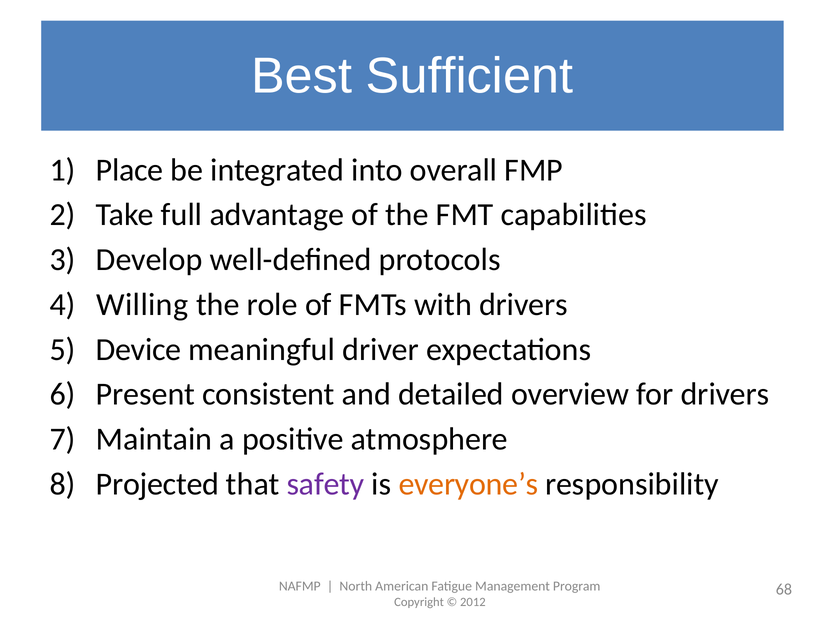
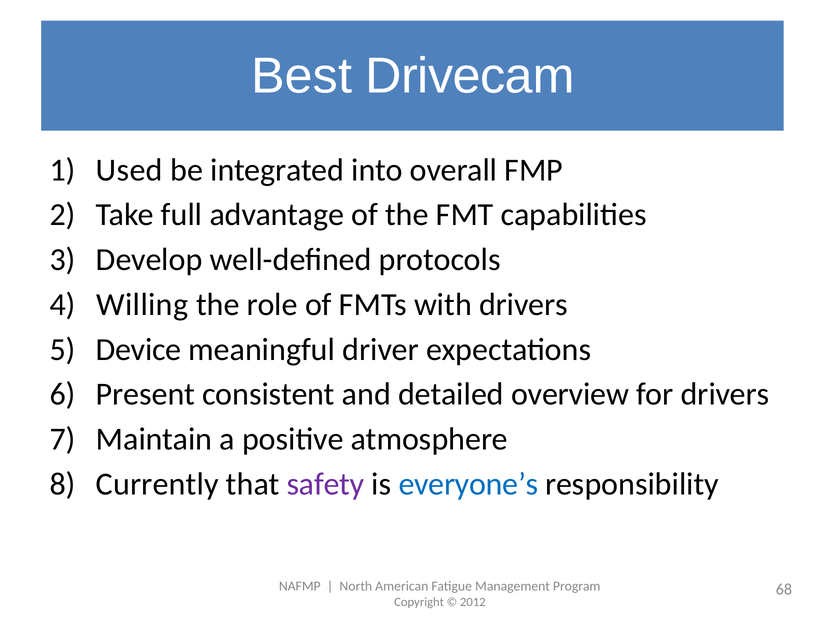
Sufficient: Sufficient -> Drivecam
Place: Place -> Used
Projected: Projected -> Currently
everyone’s colour: orange -> blue
